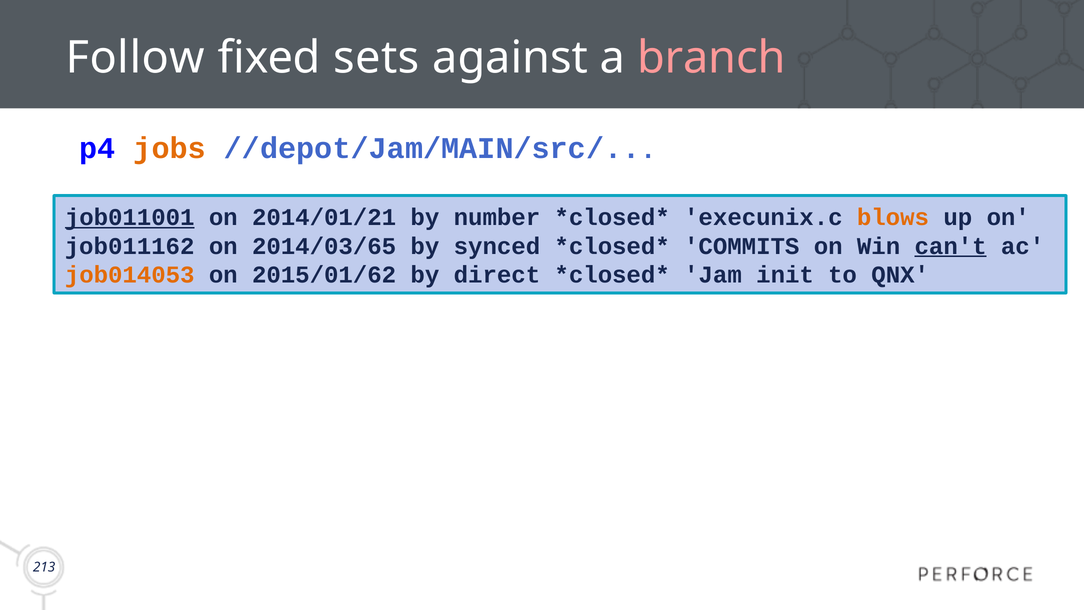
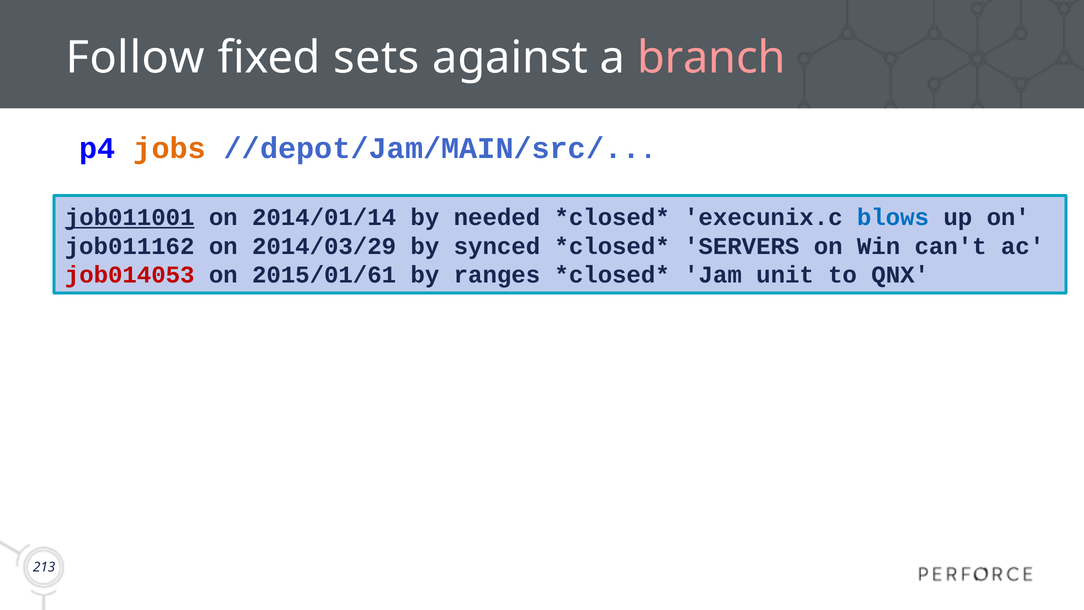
2014/01/21: 2014/01/21 -> 2014/01/14
number: number -> needed
blows colour: orange -> blue
2014/03/65: 2014/03/65 -> 2014/03/29
COMMITS: COMMITS -> SERVERS
can't underline: present -> none
job014053 colour: orange -> red
2015/01/62: 2015/01/62 -> 2015/01/61
direct: direct -> ranges
init: init -> unit
